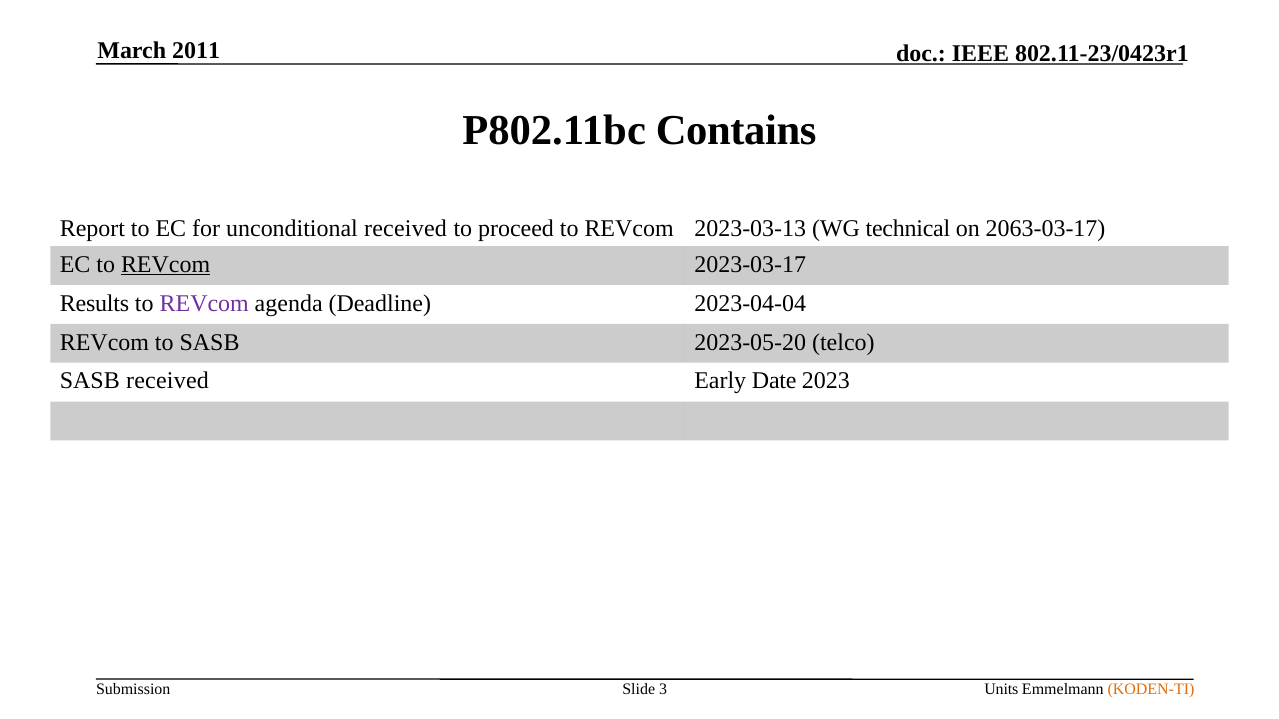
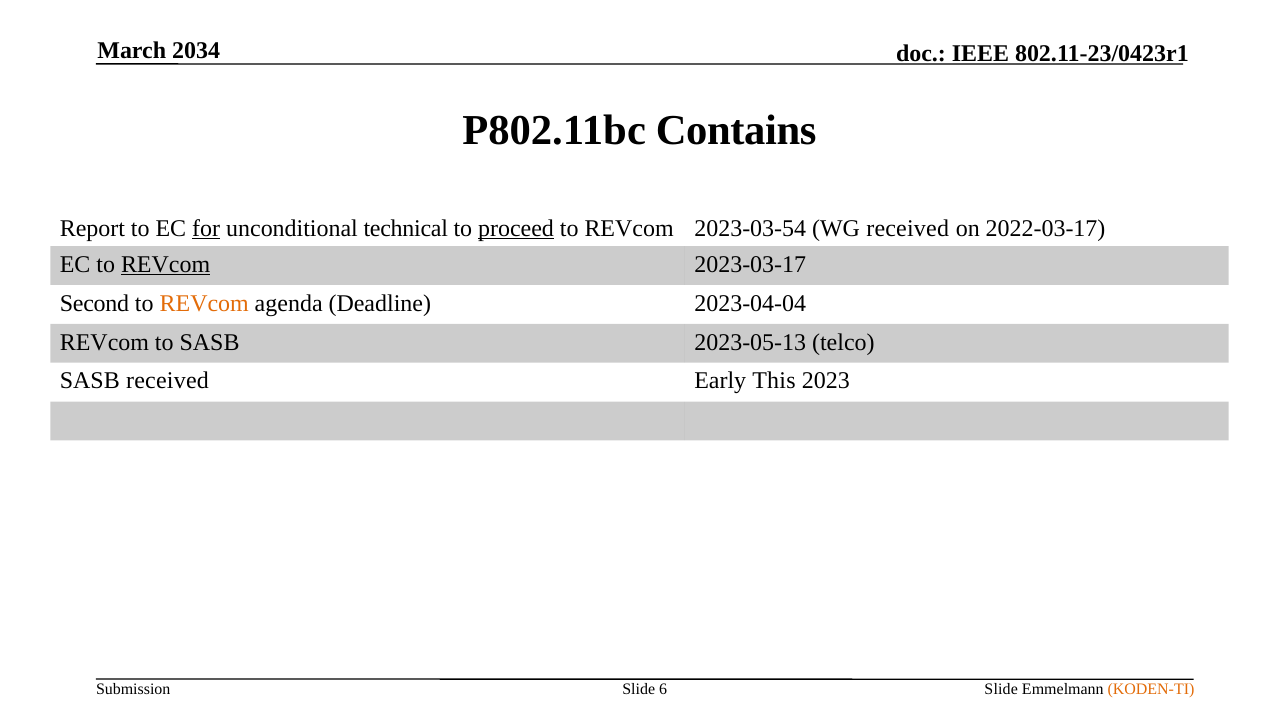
2011: 2011 -> 2034
for underline: none -> present
unconditional received: received -> technical
proceed underline: none -> present
2023-03-13: 2023-03-13 -> 2023-03-54
WG technical: technical -> received
2063-03-17: 2063-03-17 -> 2022-03-17
Results: Results -> Second
REVcom at (204, 303) colour: purple -> orange
2023-05-20: 2023-05-20 -> 2023-05-13
Date: Date -> This
3: 3 -> 6
Units at (1001, 690): Units -> Slide
